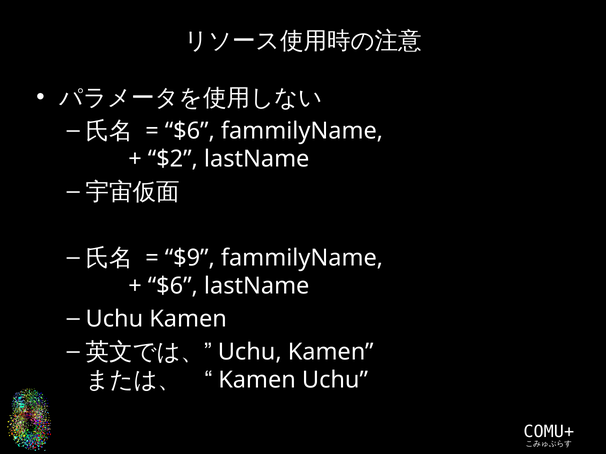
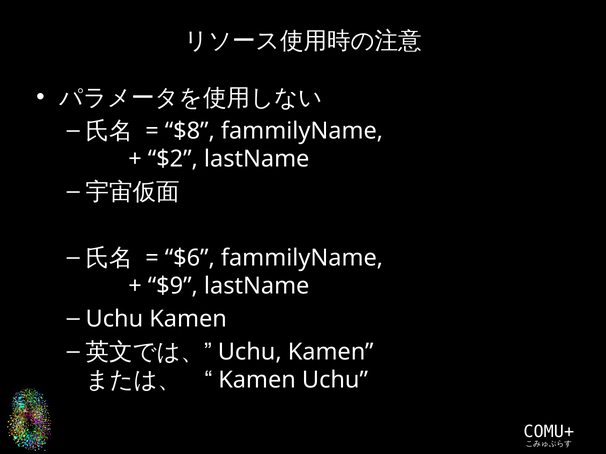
$6 at (190, 131): $6 -> $8
$9: $9 -> $6
$6 at (173, 286): $6 -> $9
